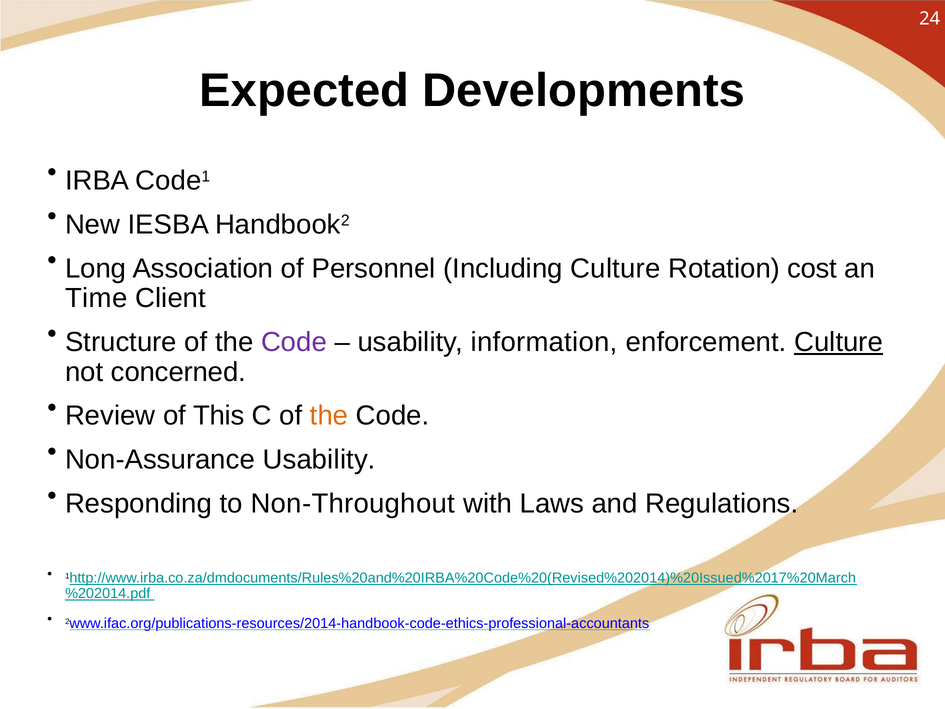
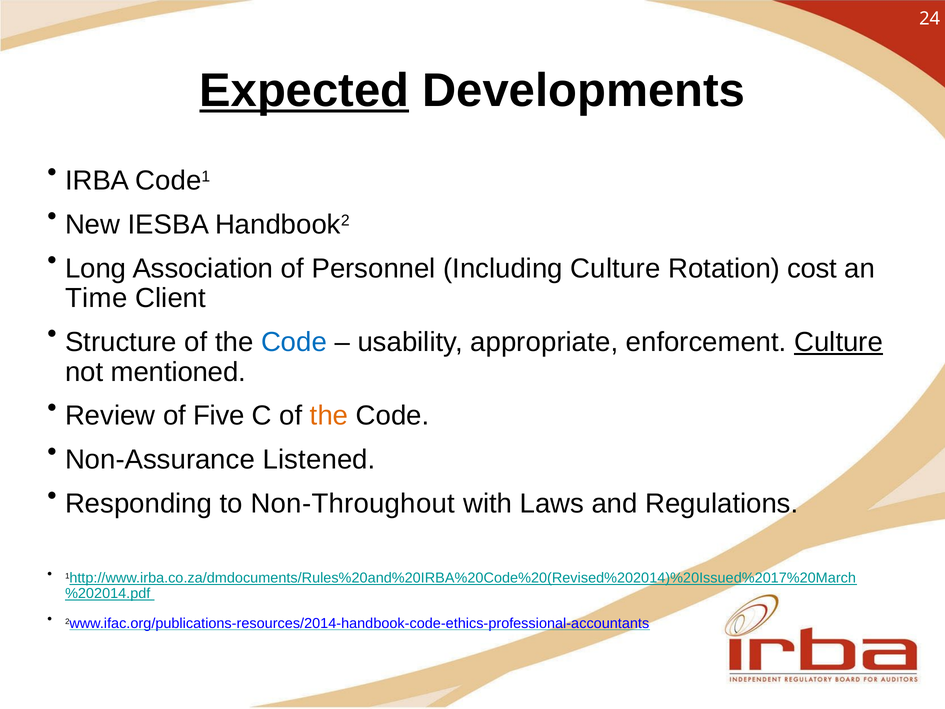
Expected underline: none -> present
Code at (294, 342) colour: purple -> blue
information: information -> appropriate
concerned: concerned -> mentioned
This: This -> Five
Non-Assurance Usability: Usability -> Listened
